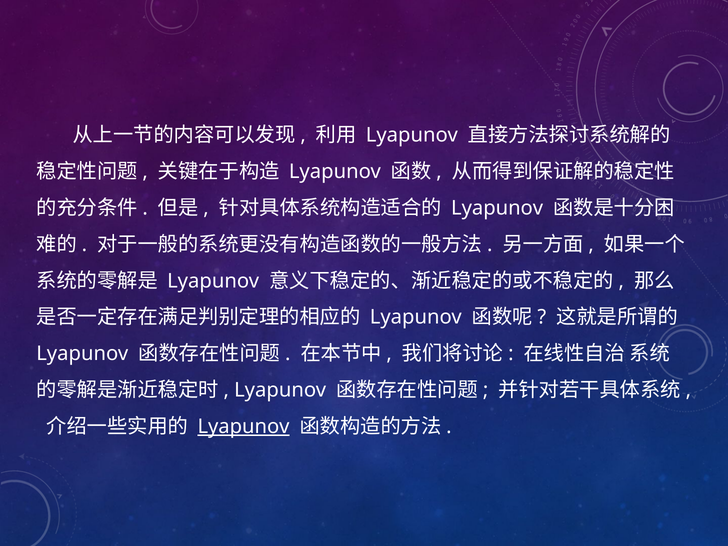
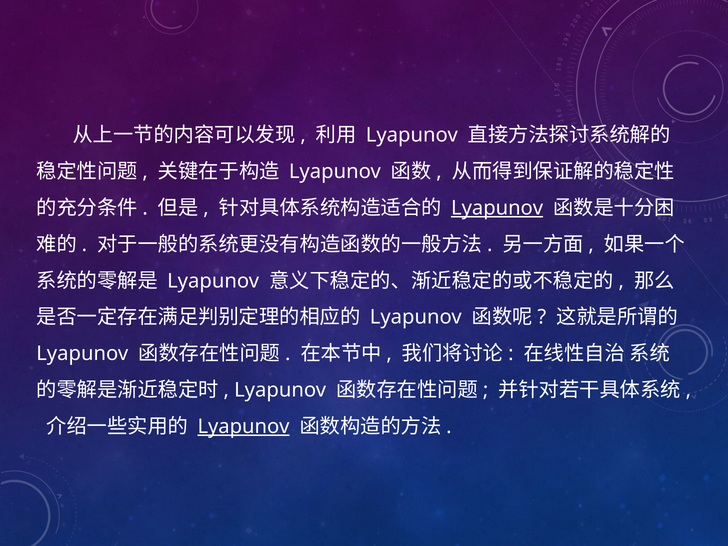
Lyapunov at (497, 208) underline: none -> present
